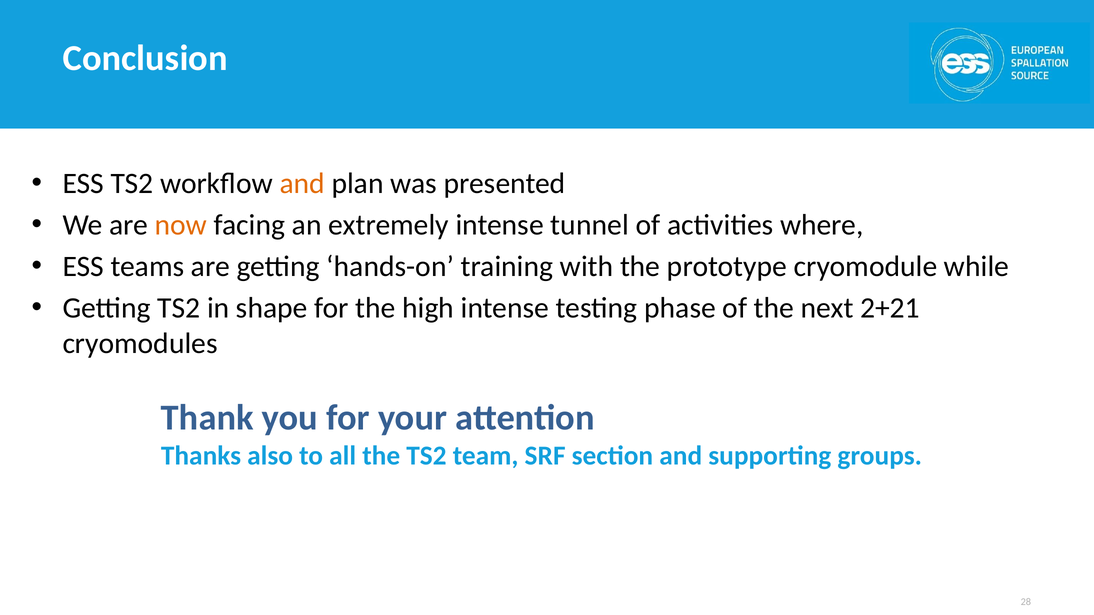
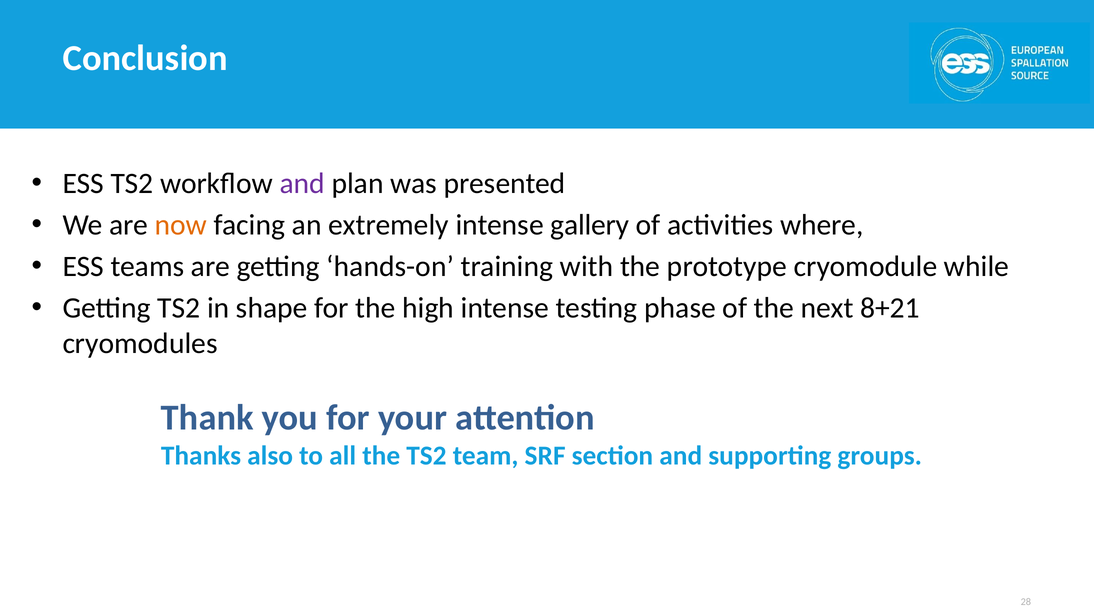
and at (302, 184) colour: orange -> purple
tunnel: tunnel -> gallery
2+21: 2+21 -> 8+21
